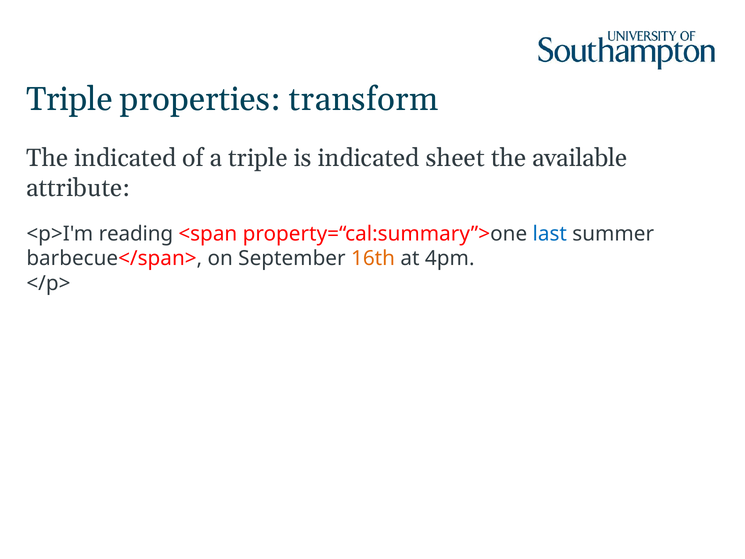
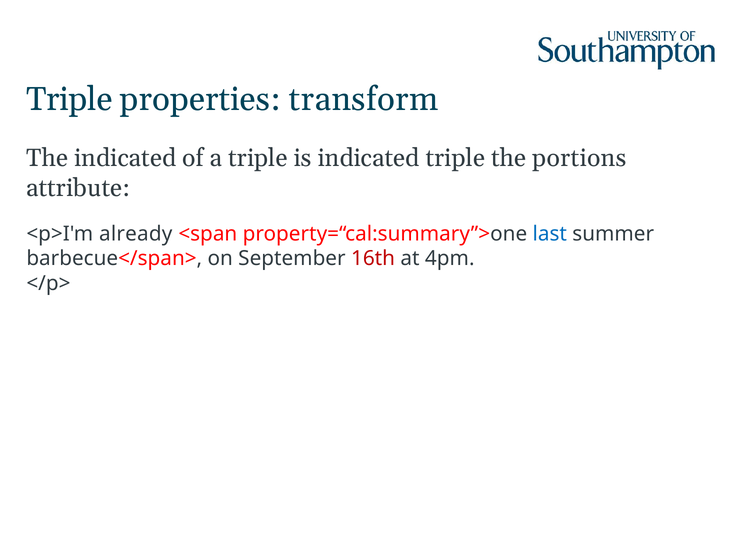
indicated sheet: sheet -> triple
available: available -> portions
reading: reading -> already
16th colour: orange -> red
